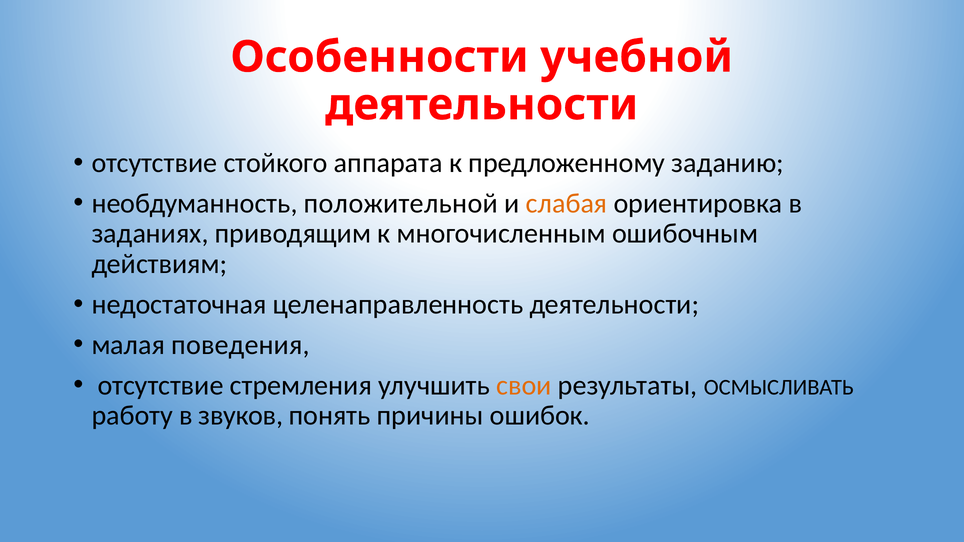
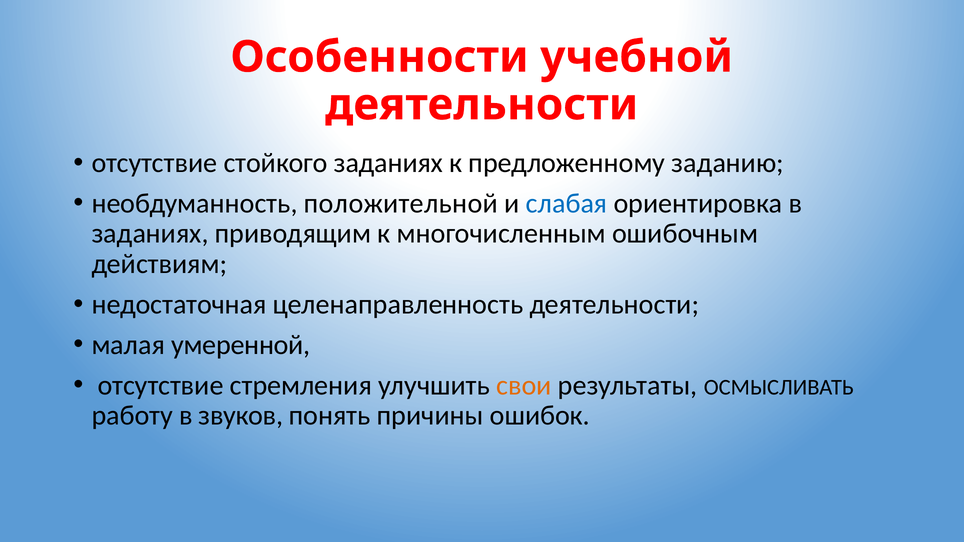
стойкого аппарата: аппарата -> заданиях
слабая colour: orange -> blue
поведения: поведения -> умеренной
